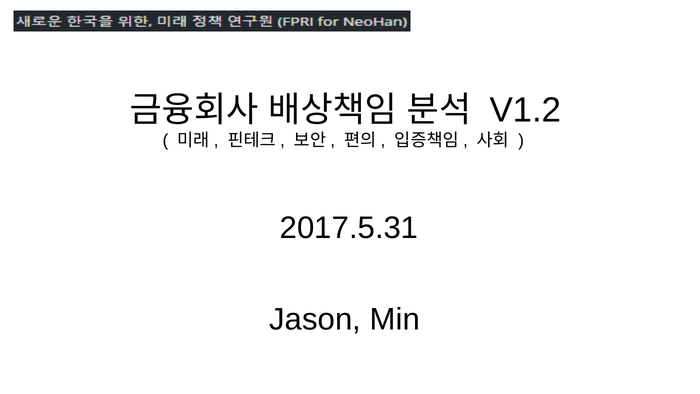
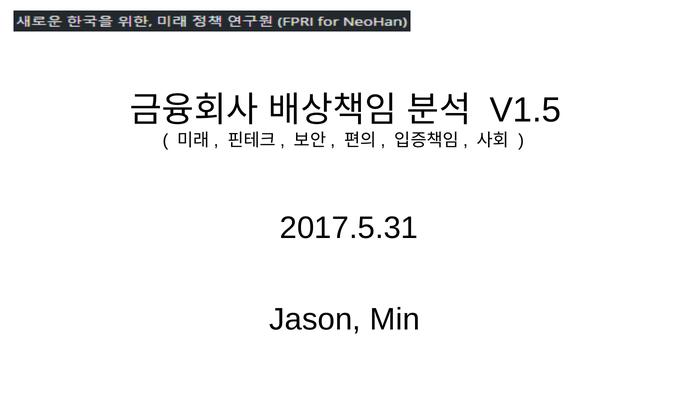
V1.2: V1.2 -> V1.5
